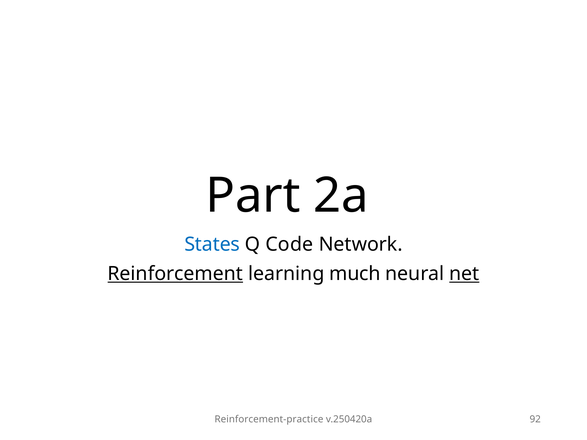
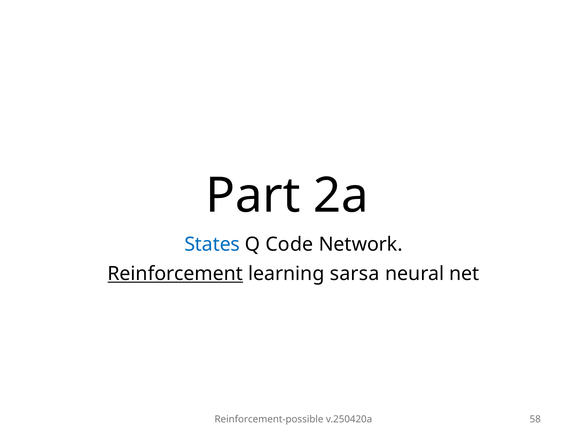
much: much -> sarsa
net underline: present -> none
Reinforcement-practice: Reinforcement-practice -> Reinforcement-possible
92: 92 -> 58
